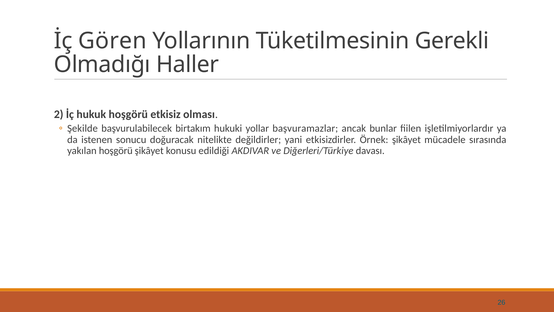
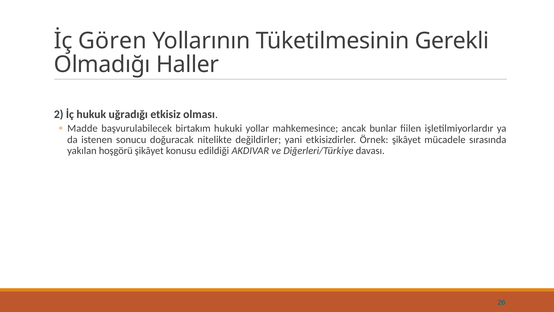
hukuk hoşgörü: hoşgörü -> uğradığı
Şekilde: Şekilde -> Madde
başvuramazlar: başvuramazlar -> mahkemesince
